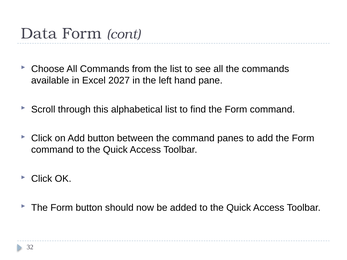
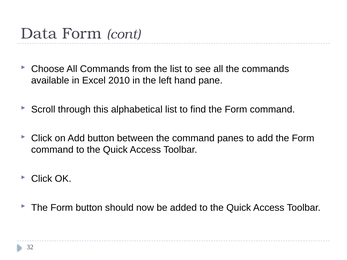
2027: 2027 -> 2010
